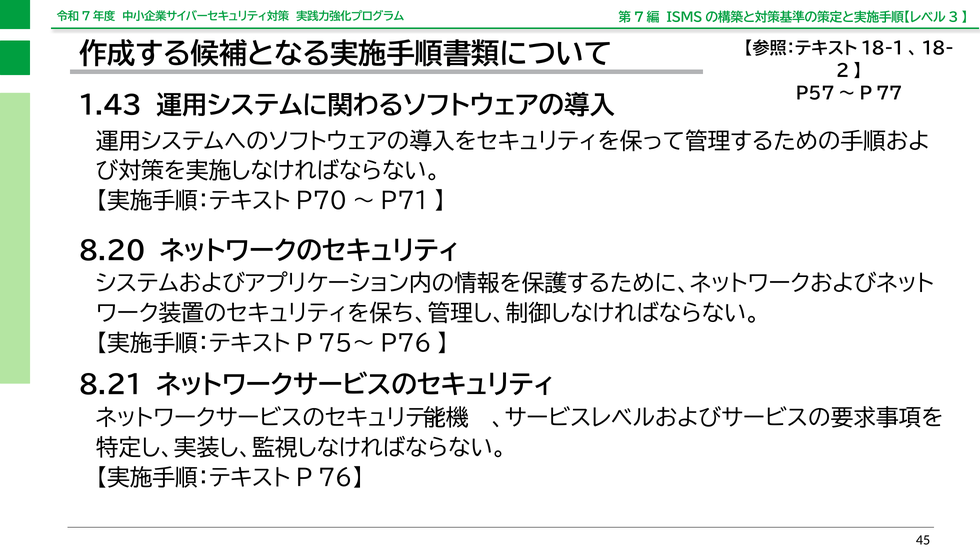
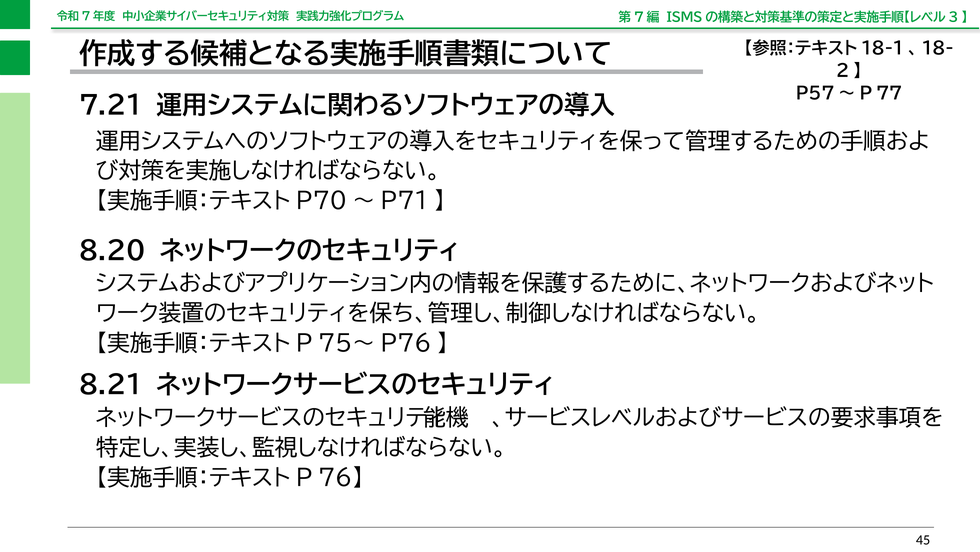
1.43: 1.43 -> 7.21
